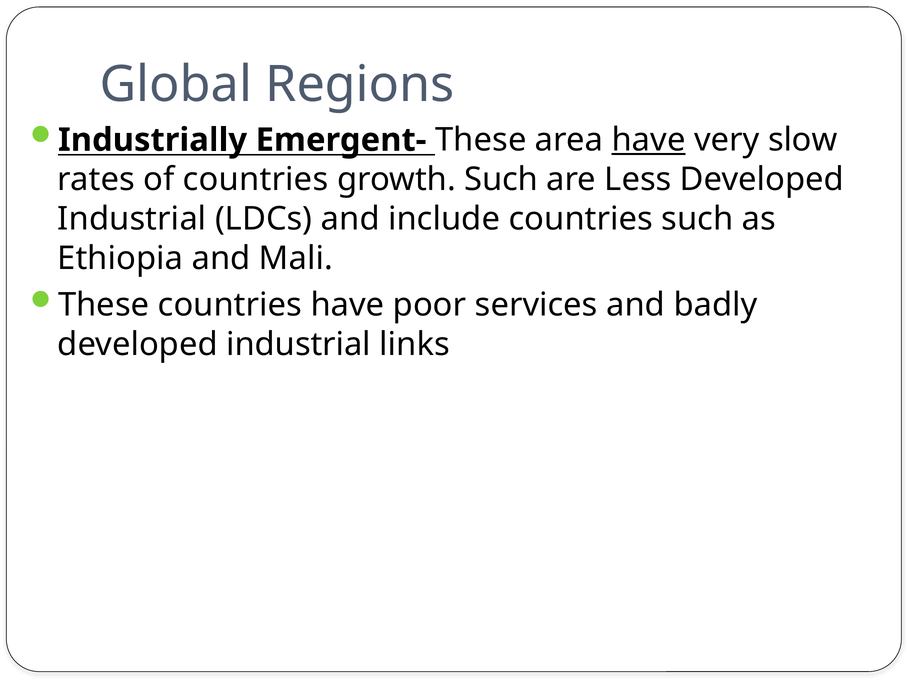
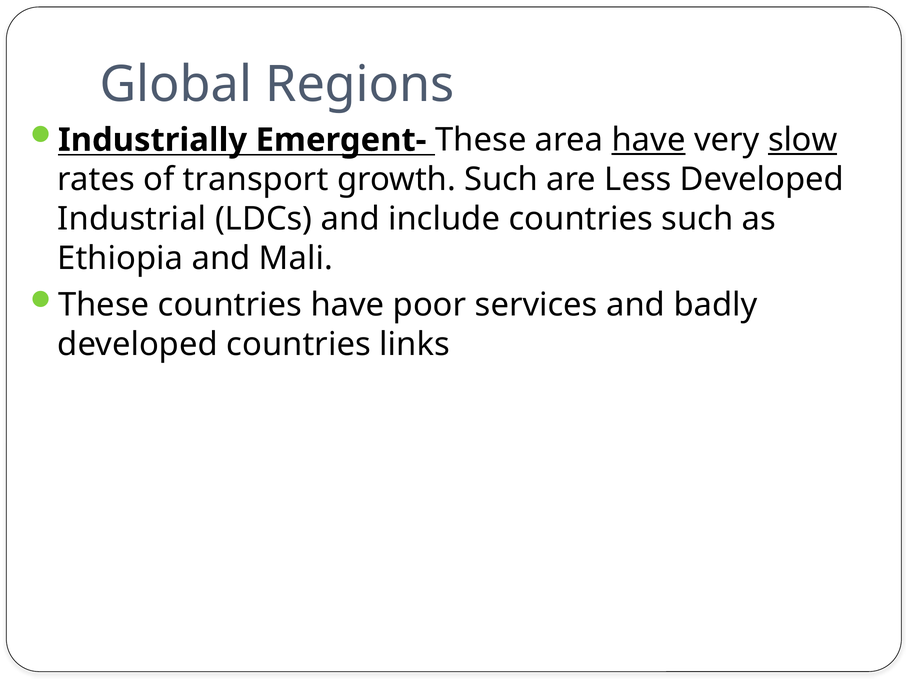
slow underline: none -> present
of countries: countries -> transport
industrial at (299, 344): industrial -> countries
